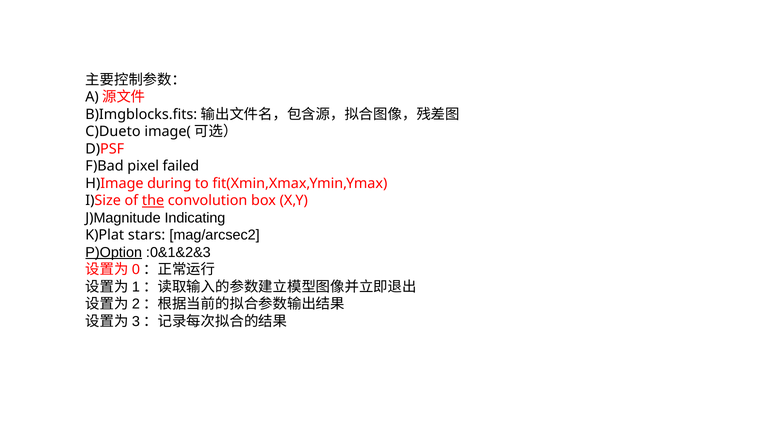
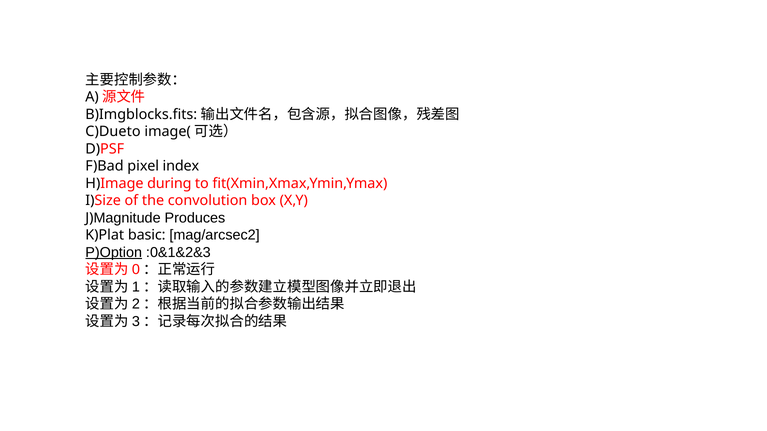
failed: failed -> index
the underline: present -> none
Indicating: Indicating -> Produces
stars: stars -> basic
